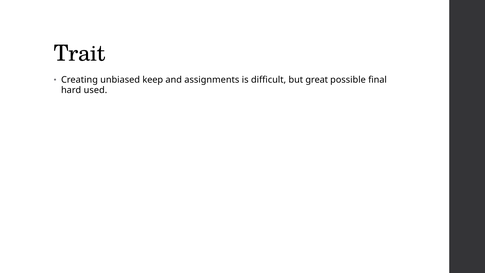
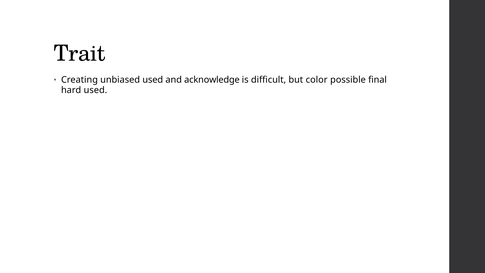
unbiased keep: keep -> used
assignments: assignments -> acknowledge
great: great -> color
